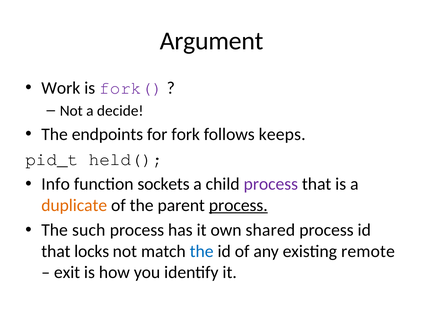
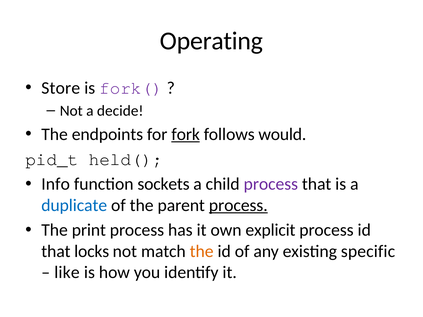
Argument: Argument -> Operating
Work: Work -> Store
fork underline: none -> present
keeps: keeps -> would
duplicate colour: orange -> blue
such: such -> print
shared: shared -> explicit
the at (202, 252) colour: blue -> orange
remote: remote -> specific
exit: exit -> like
